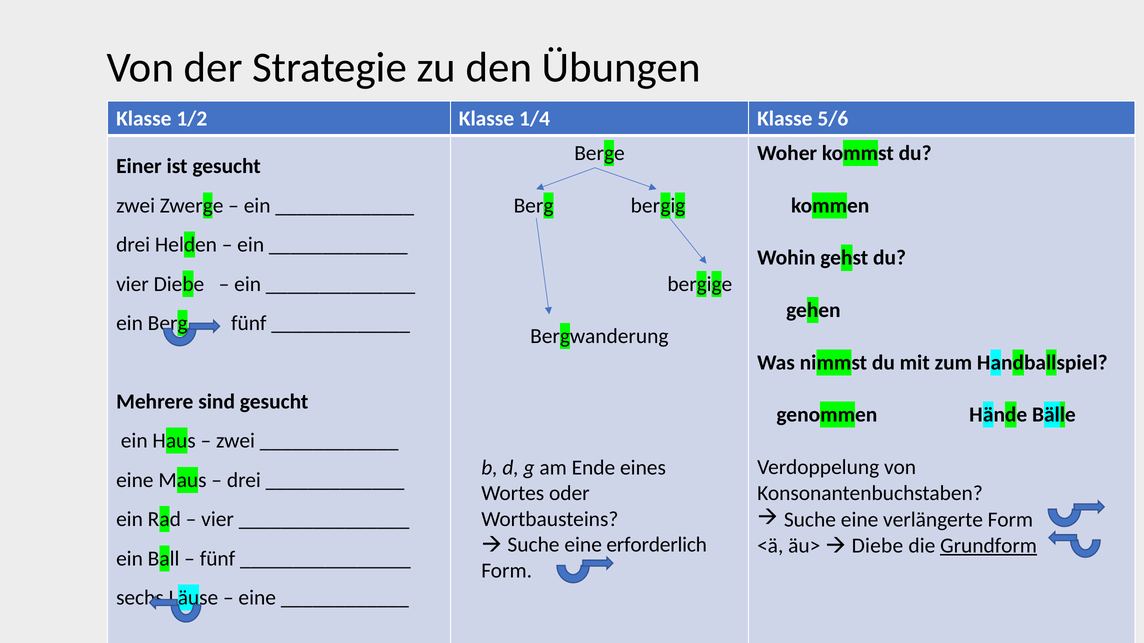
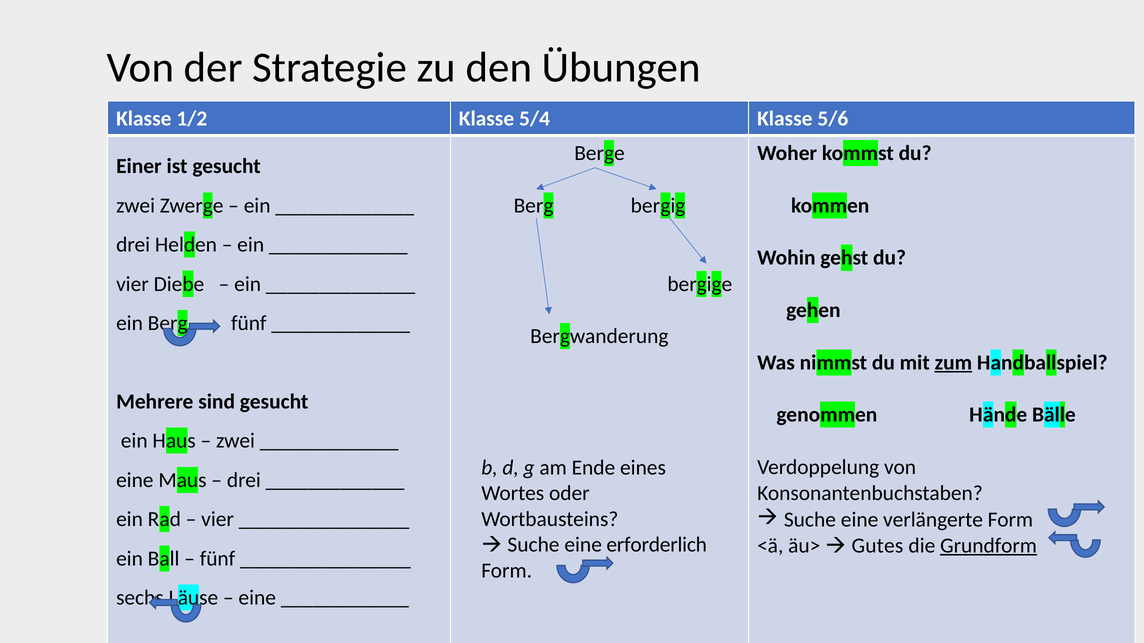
1/4: 1/4 -> 5/4
zum underline: none -> present
Diebe at (877, 546): Diebe -> Gutes
